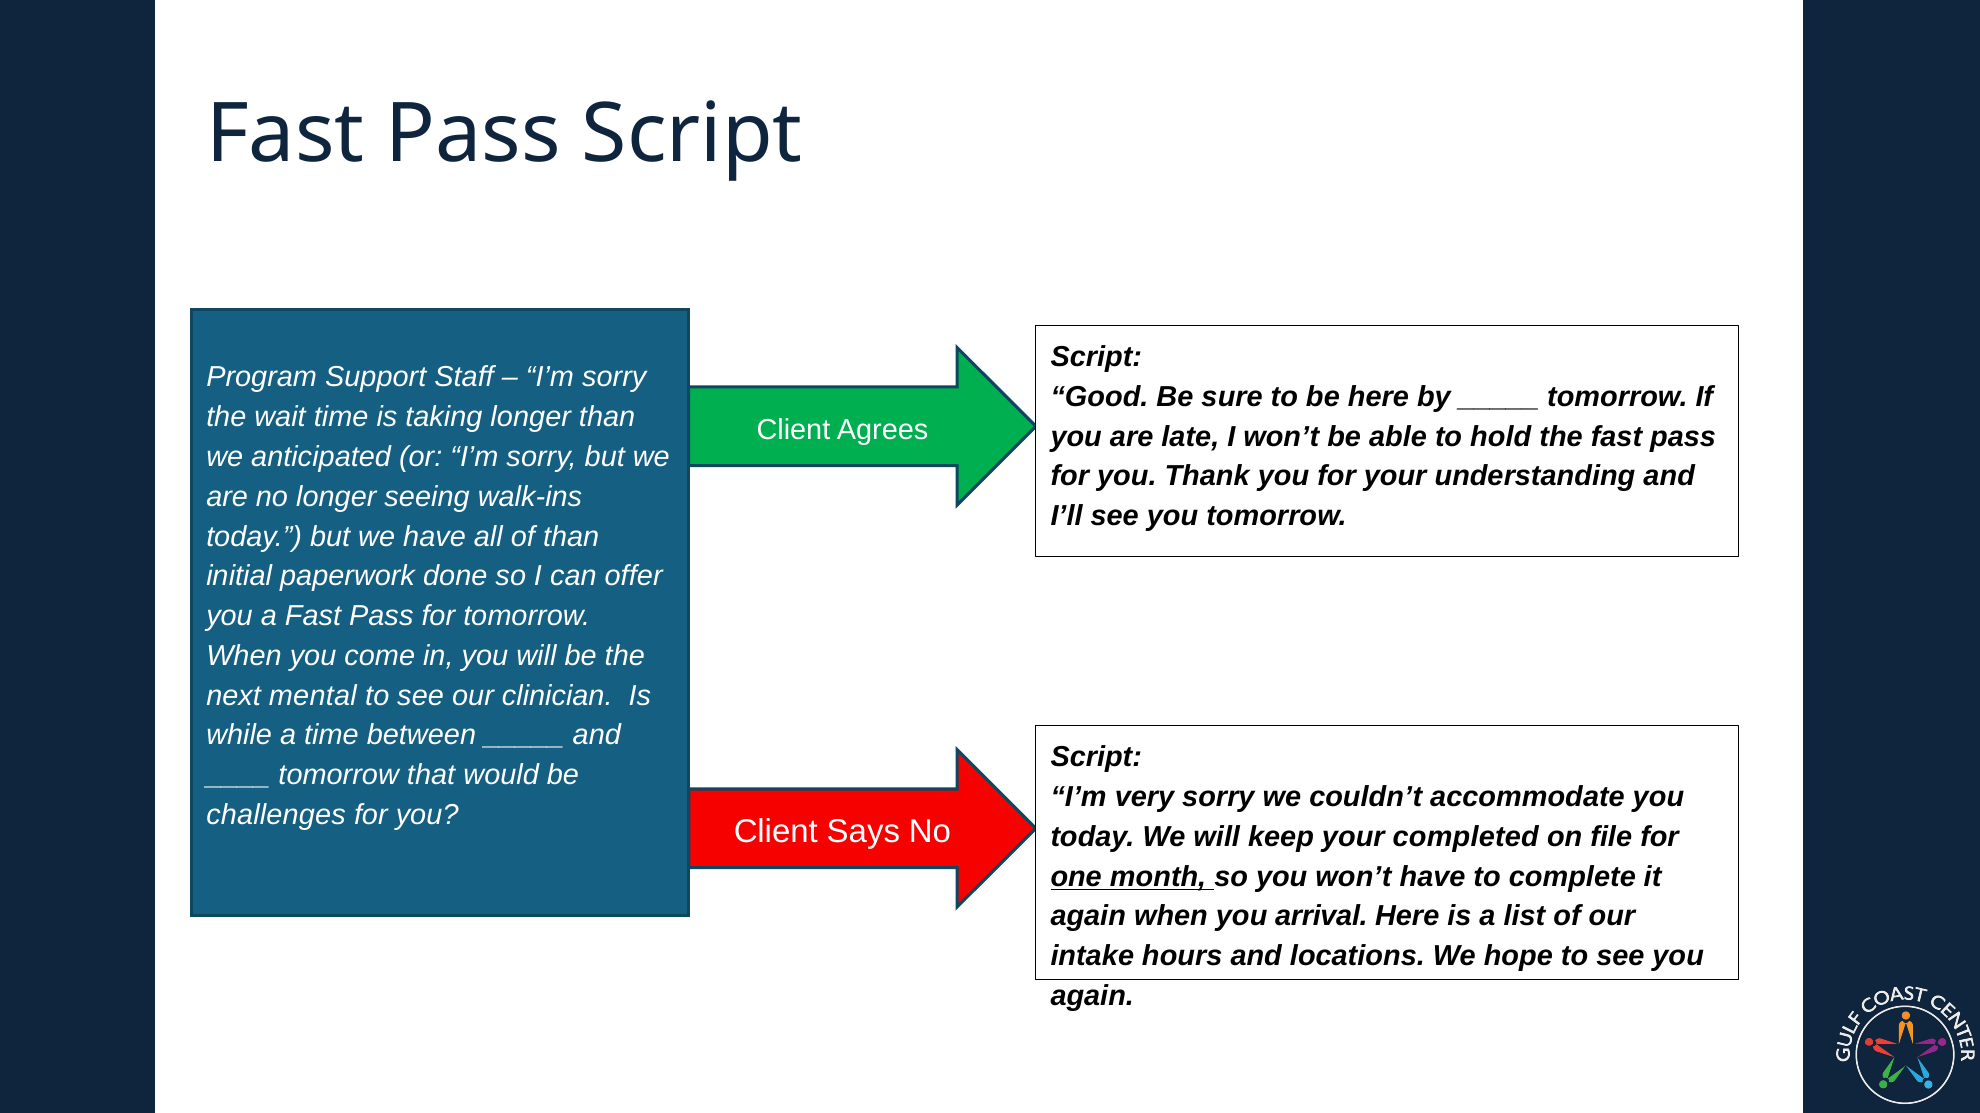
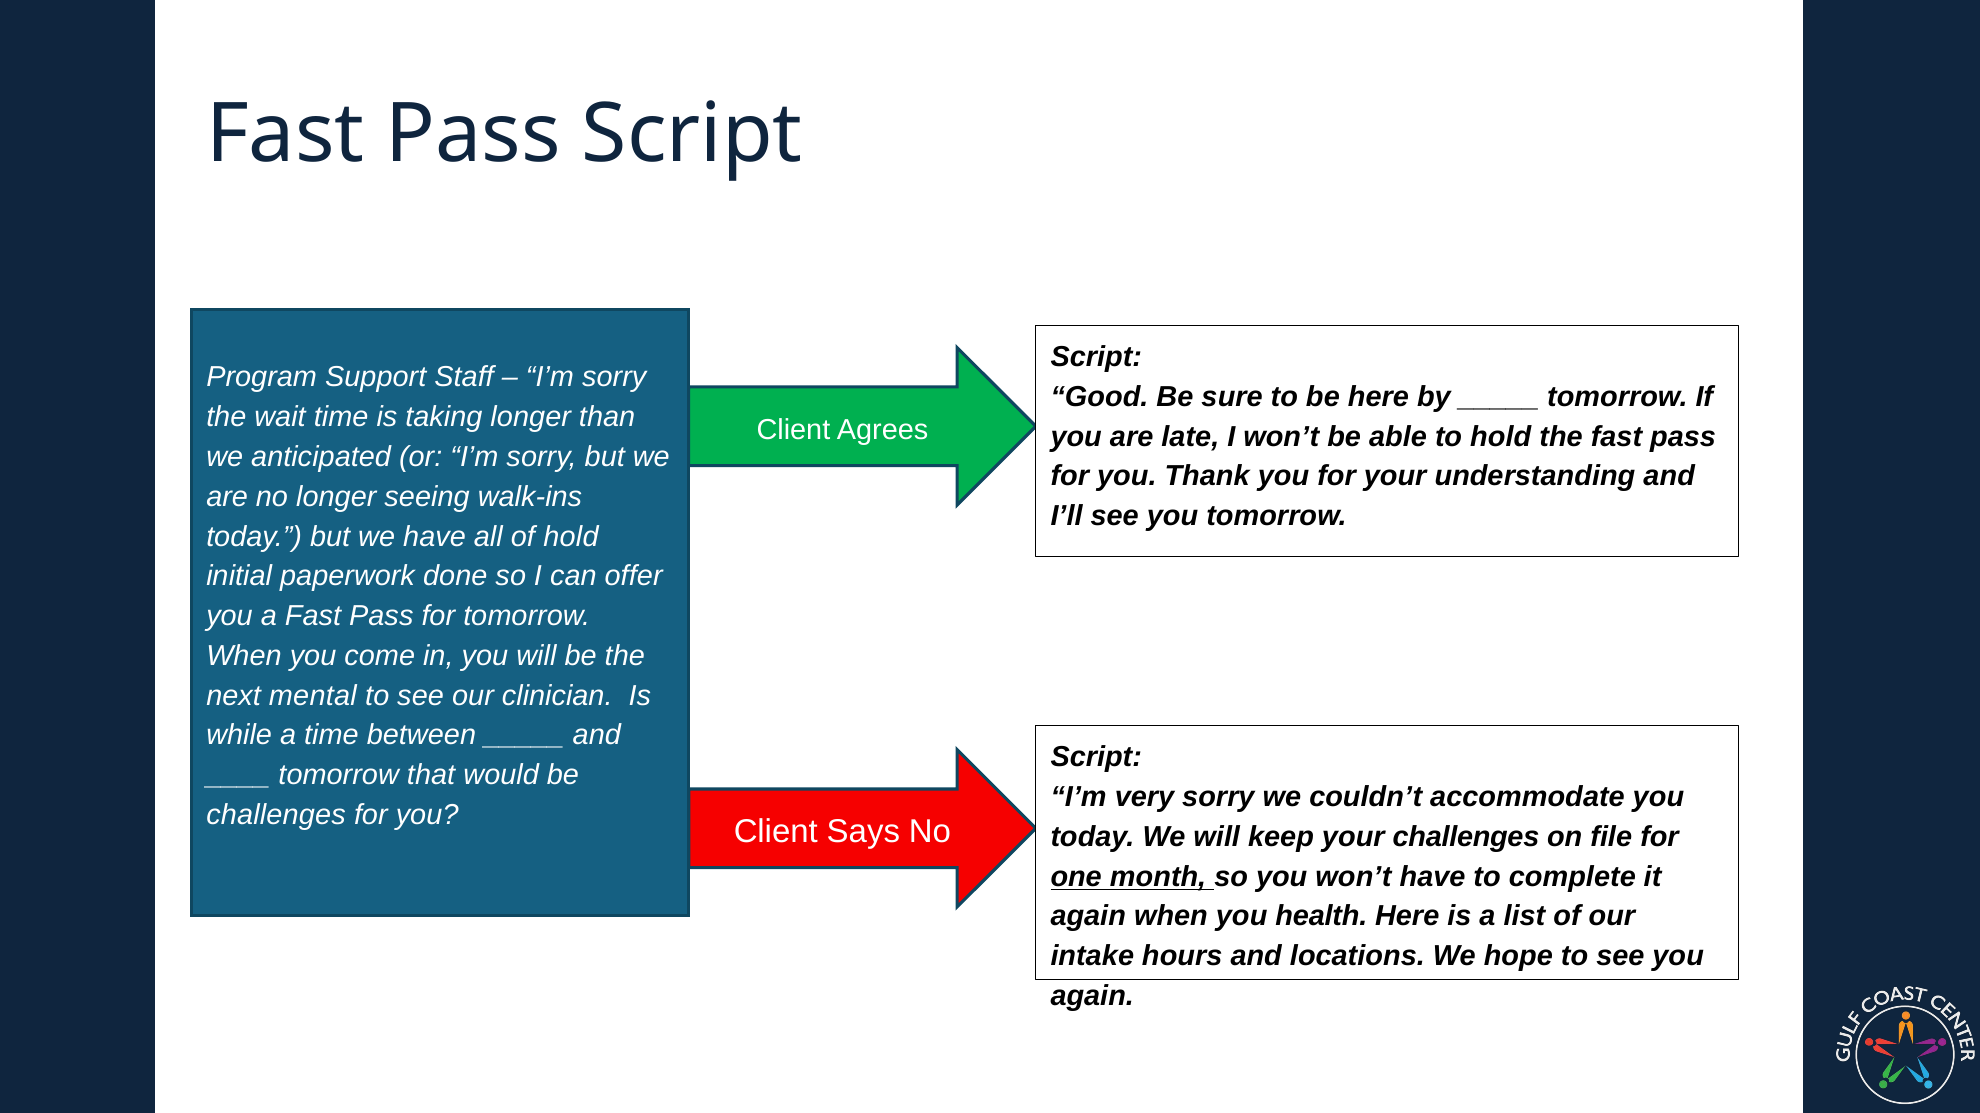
of than: than -> hold
your completed: completed -> challenges
arrival: arrival -> health
